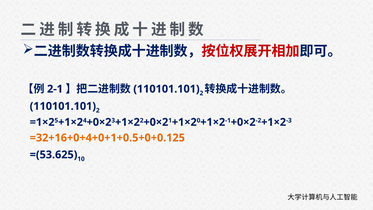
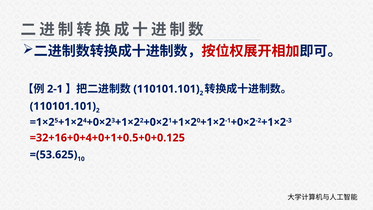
=32+16+0+4+0+1+0.5+0+0.125 colour: orange -> red
